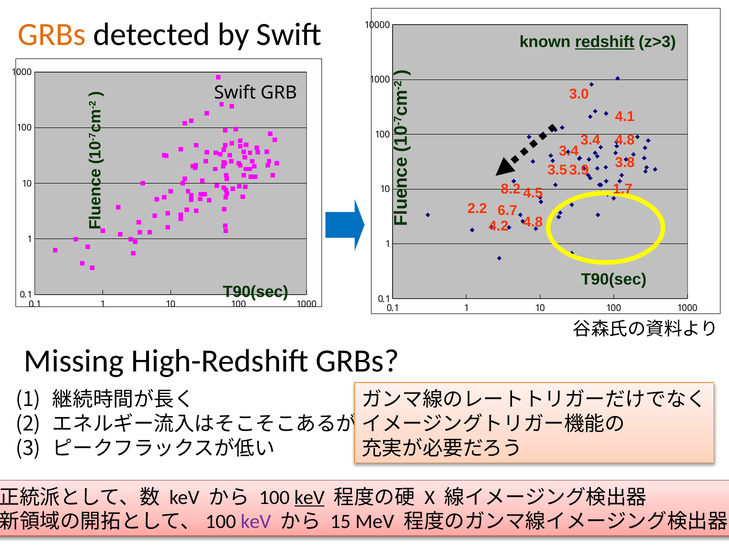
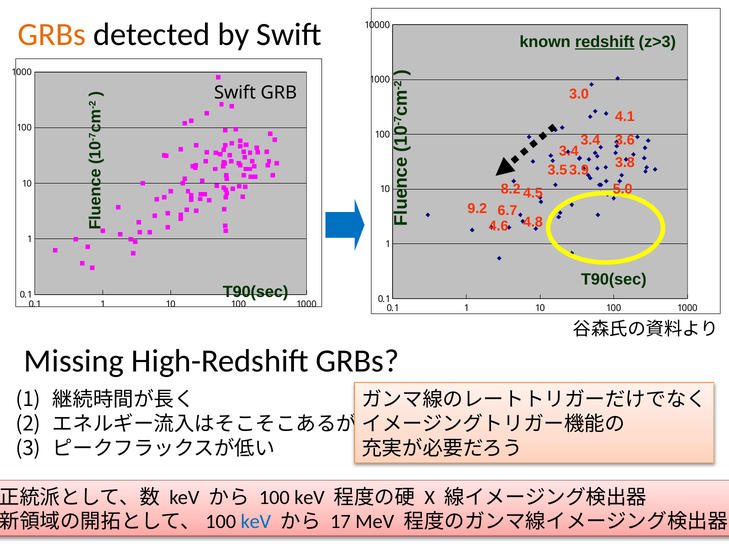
4.8 at (625, 140): 4.8 -> 3.6
1.7: 1.7 -> 5.0
2.2: 2.2 -> 9.2
4.2: 4.2 -> 4.6
keV at (309, 497) underline: present -> none
keV at (256, 521) colour: purple -> blue
15: 15 -> 17
